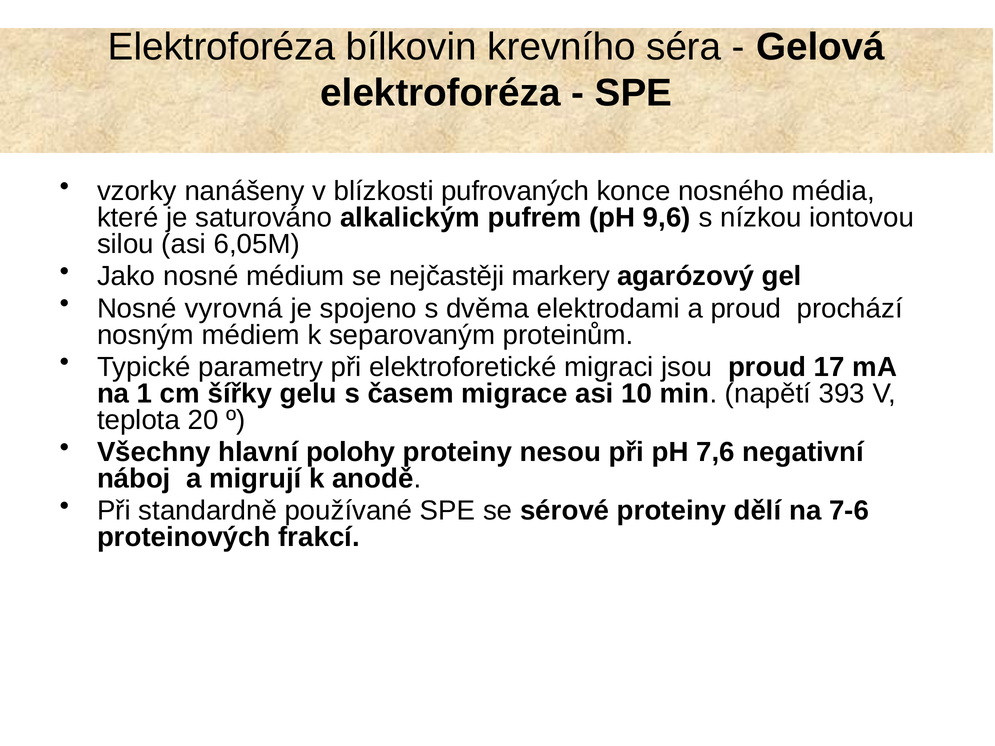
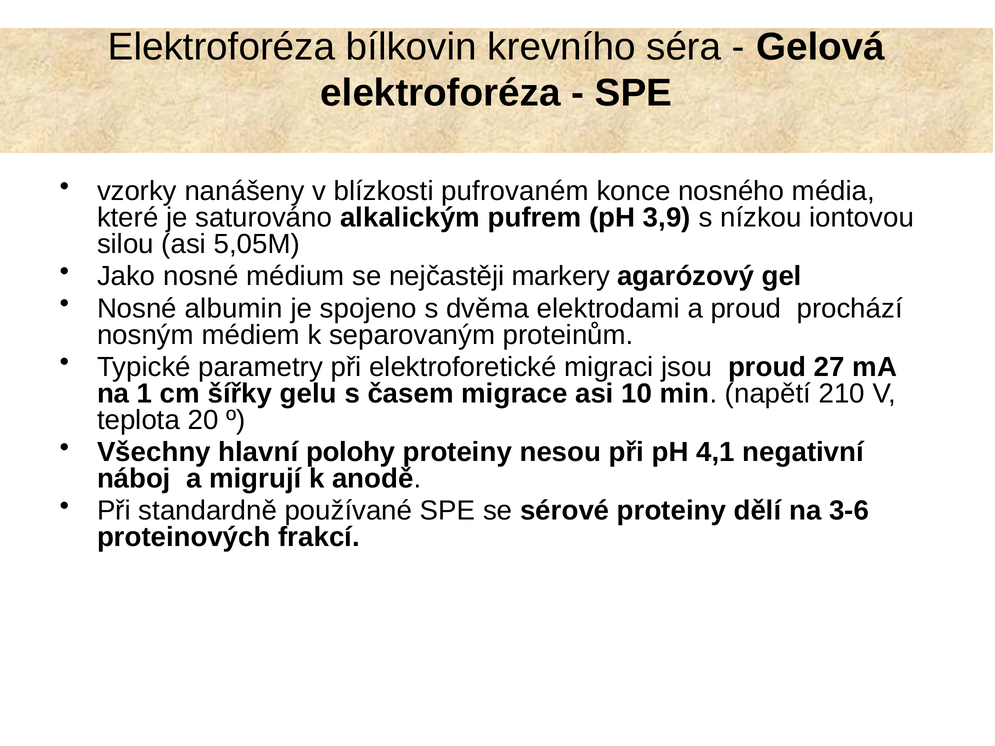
pufrovaných: pufrovaných -> pufrovaném
9,6: 9,6 -> 3,9
6,05M: 6,05M -> 5,05M
vyrovná: vyrovná -> albumin
17: 17 -> 27
393: 393 -> 210
7,6: 7,6 -> 4,1
7-6: 7-6 -> 3-6
